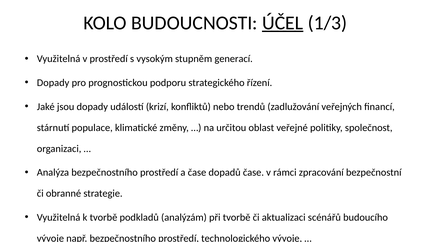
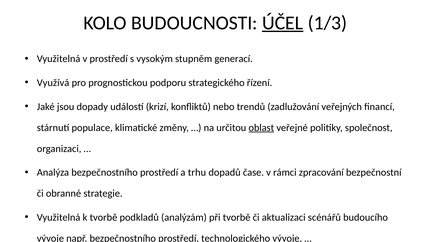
Dopady at (53, 83): Dopady -> Využívá
oblast underline: none -> present
a čase: čase -> trhu
